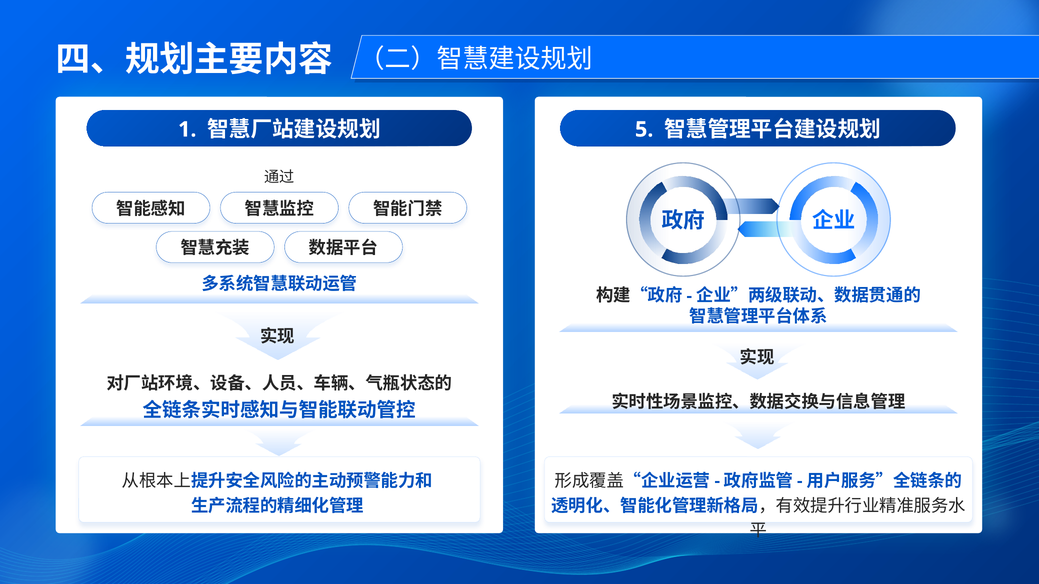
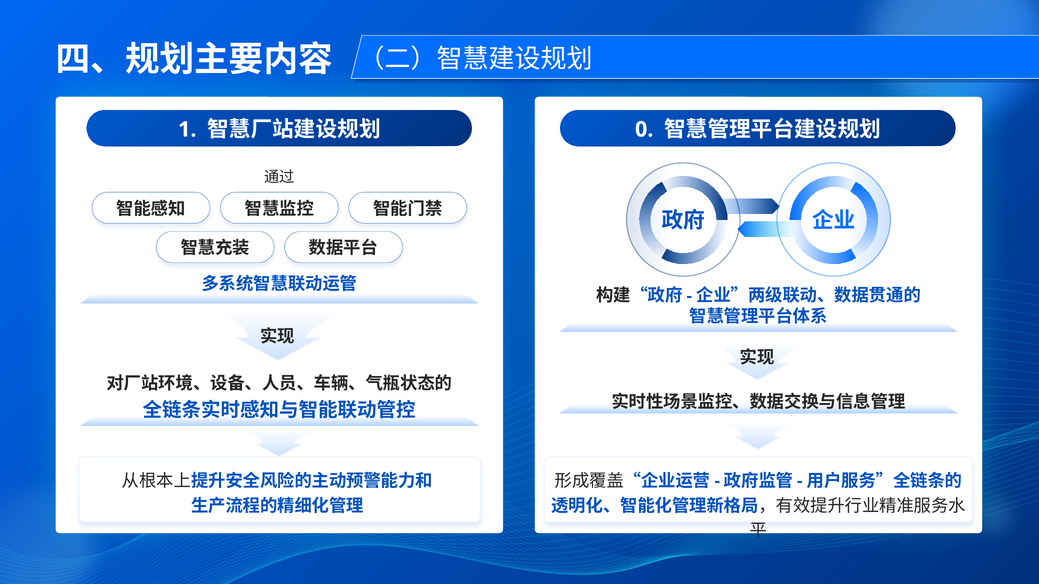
5: 5 -> 0
